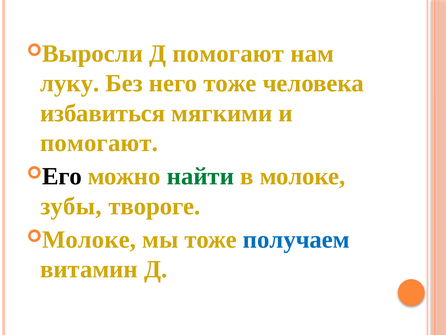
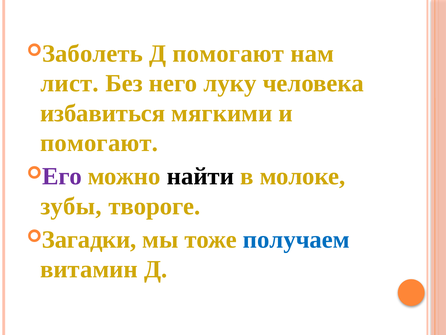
Выросли: Выросли -> Заболеть
луку: луку -> лист
него тоже: тоже -> луку
Его colour: black -> purple
найти colour: green -> black
Молоке at (89, 239): Молоке -> Загадки
